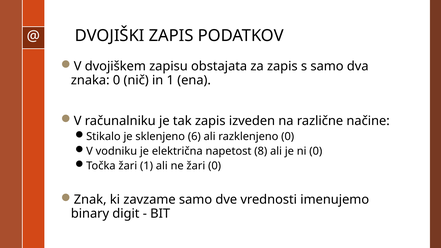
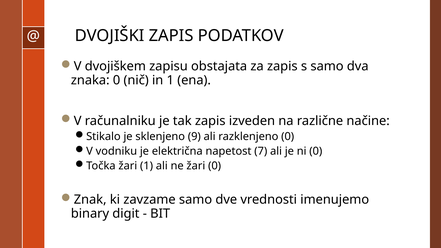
6: 6 -> 9
8: 8 -> 7
